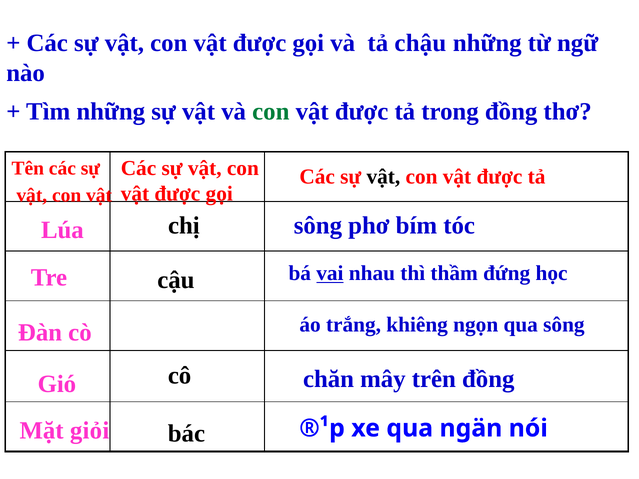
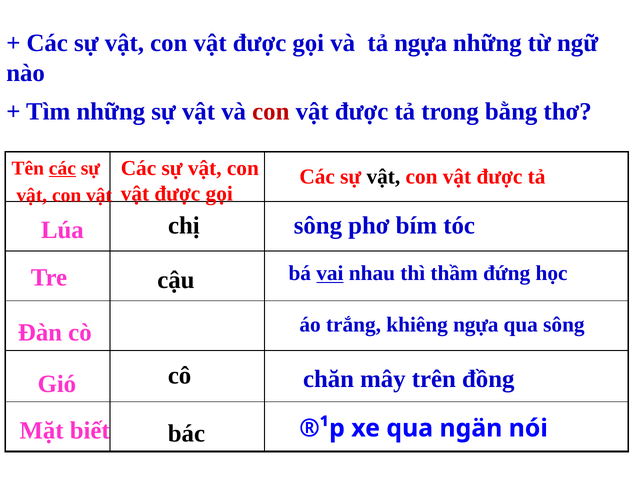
tả chậu: chậu -> ngựa
con at (271, 112) colour: green -> red
trong đồng: đồng -> bằng
các at (62, 168) underline: none -> present
khiêng ngọn: ngọn -> ngựa
giỏi: giỏi -> biết
